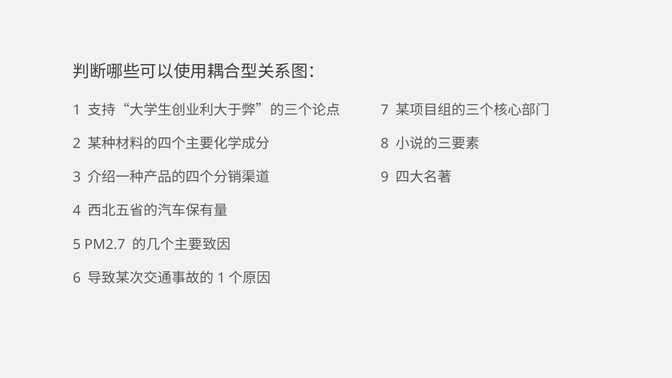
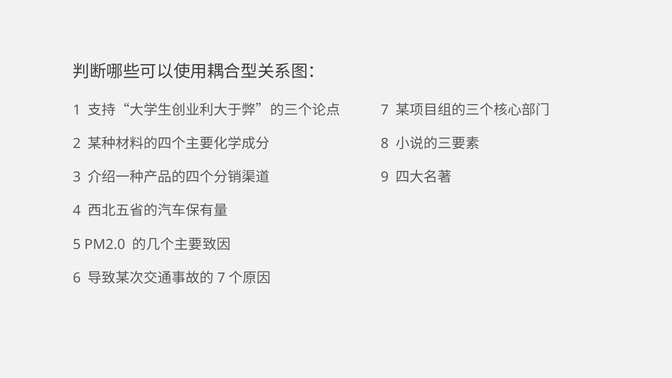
PM2.7: PM2.7 -> PM2.0
1 at (221, 278): 1 -> 7
